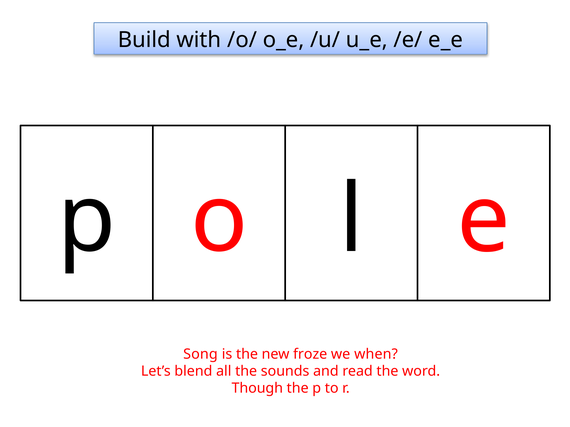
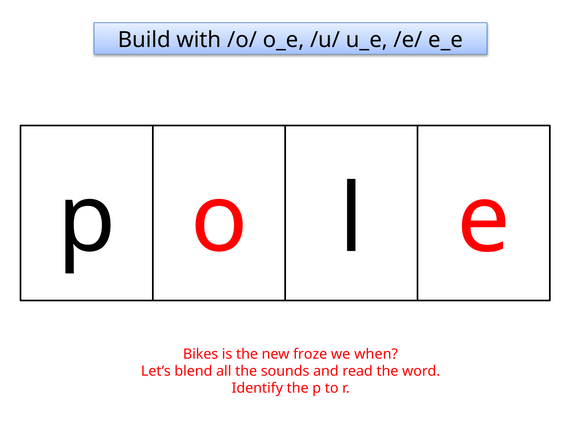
Song: Song -> Bikes
Though: Though -> Identify
